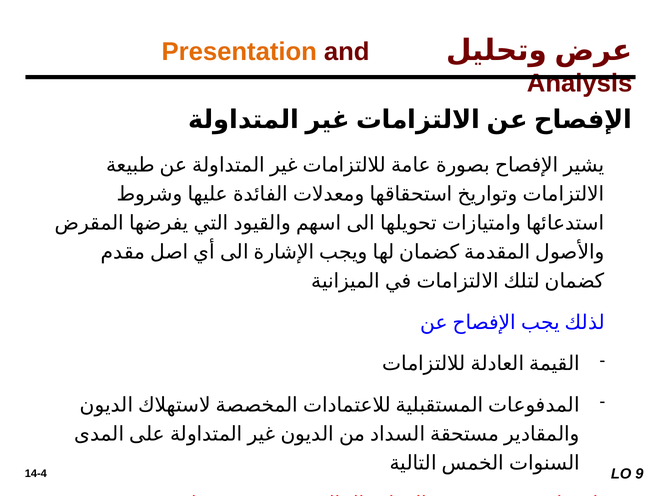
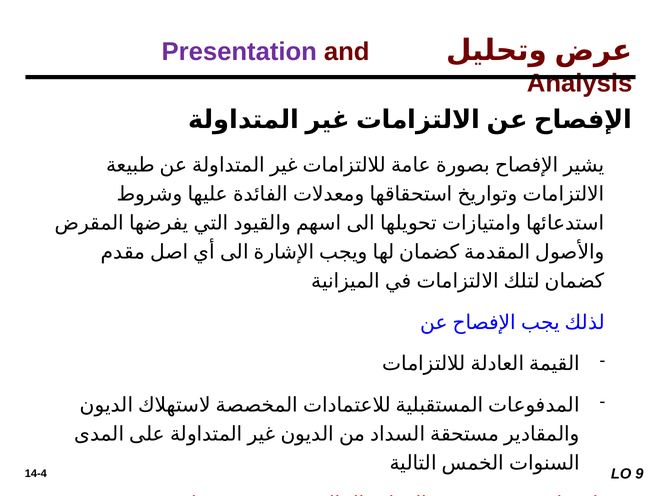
Presentation colour: orange -> purple
